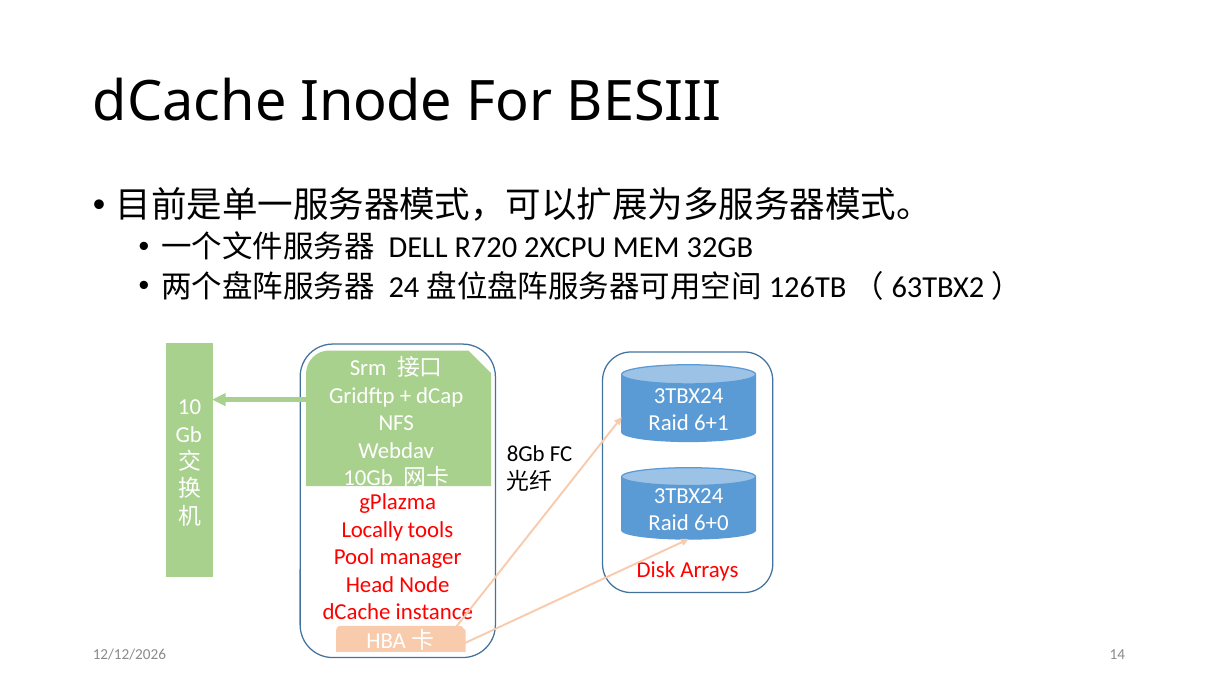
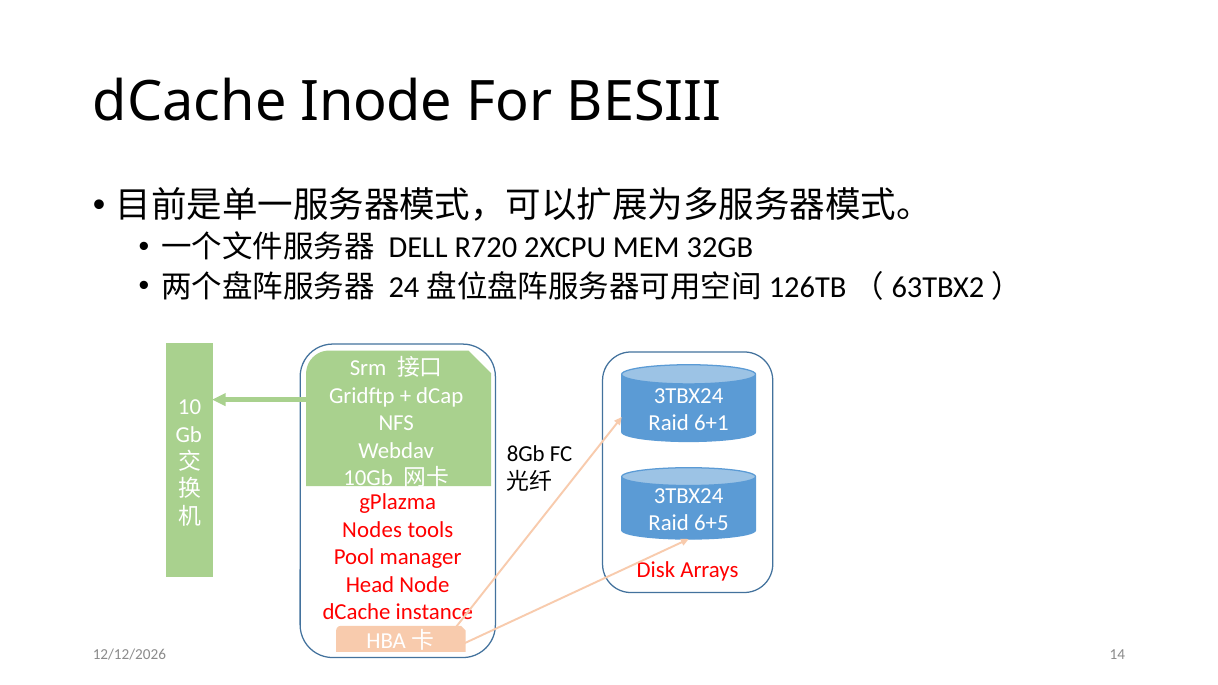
6+0: 6+0 -> 6+5
Locally: Locally -> Nodes
